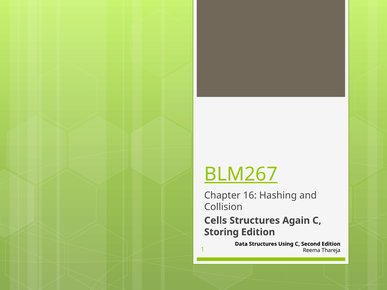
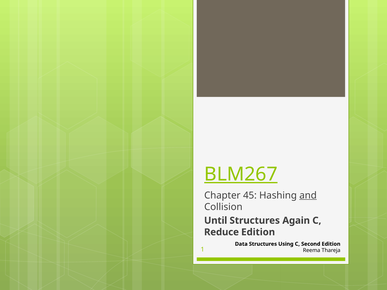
16: 16 -> 45
and underline: none -> present
Cells: Cells -> Until
Storing: Storing -> Reduce
